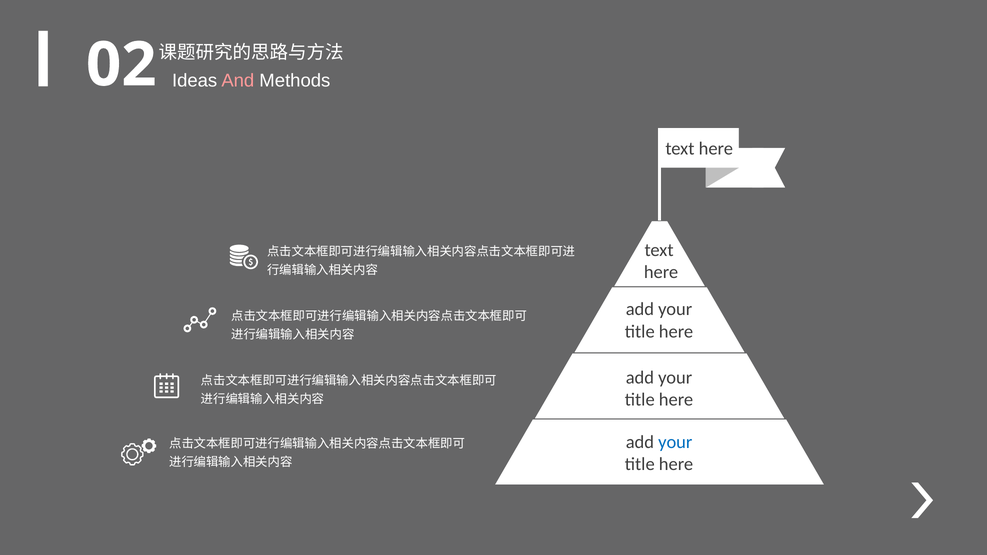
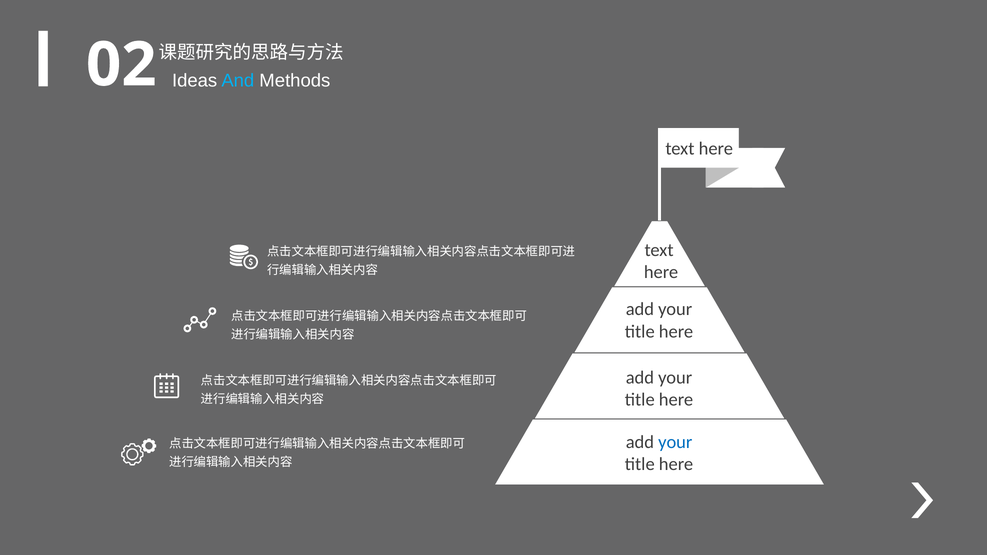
And colour: pink -> light blue
